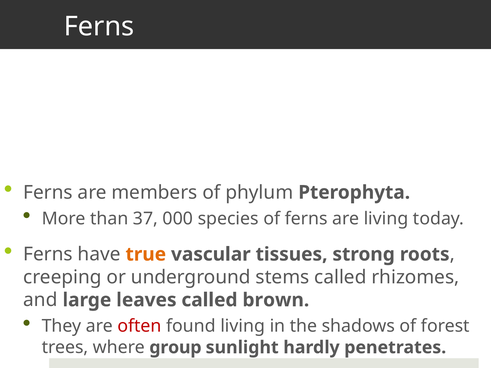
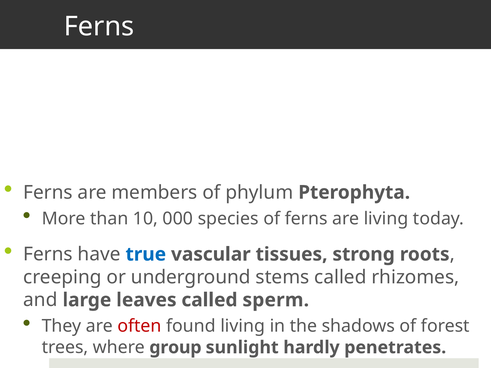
37: 37 -> 10
true colour: orange -> blue
brown: brown -> sperm
